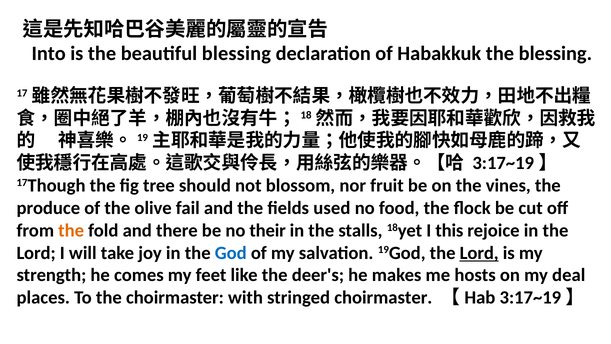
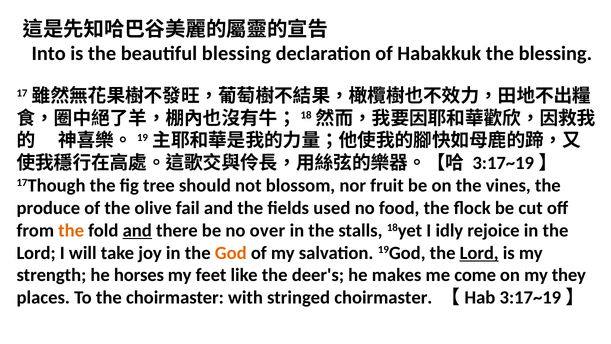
and at (137, 230) underline: none -> present
their: their -> over
this: this -> idly
God colour: blue -> orange
comes: comes -> horses
hosts: hosts -> come
deal: deal -> they
